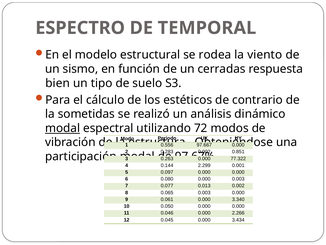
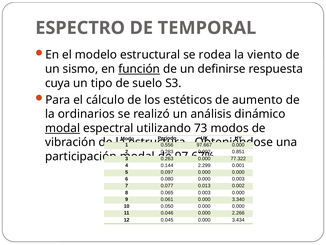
función underline: none -> present
cerradas: cerradas -> definirse
bien: bien -> cuya
contrario: contrario -> aumento
sometidas: sometidas -> ordinarios
72: 72 -> 73
